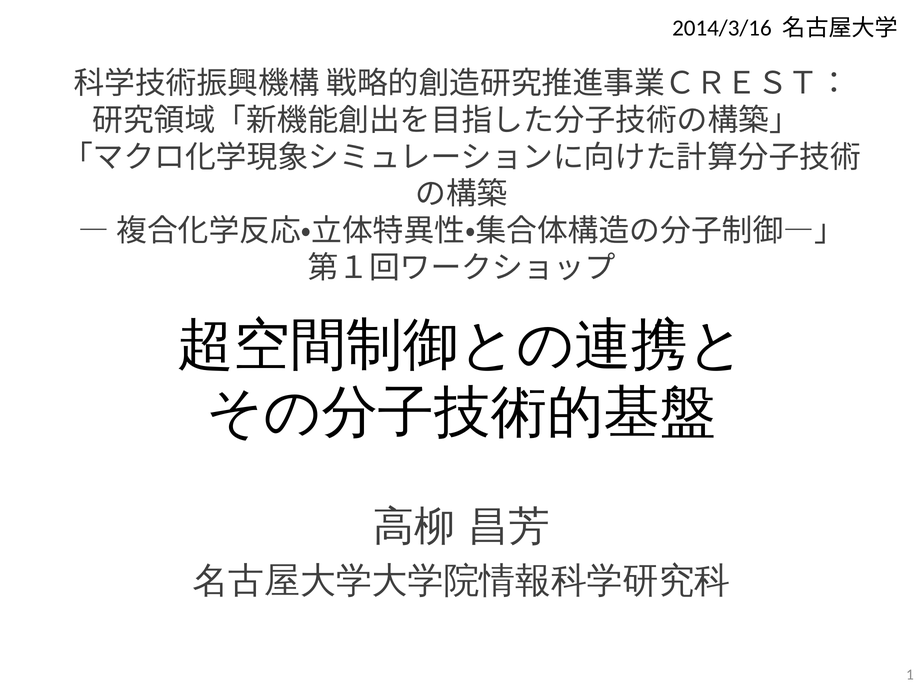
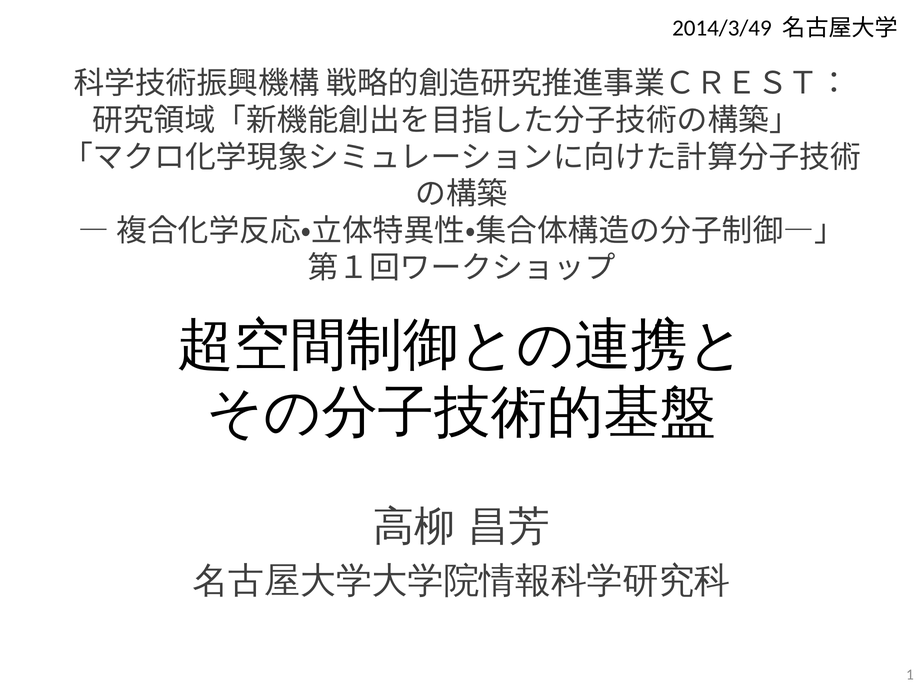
2014/3/16: 2014/3/16 -> 2014/3/49
